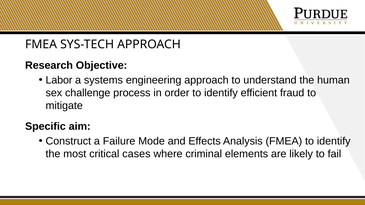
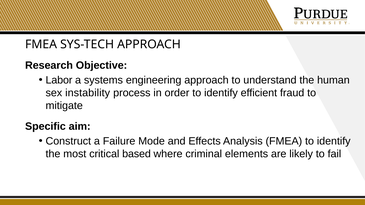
challenge: challenge -> instability
cases: cases -> based
